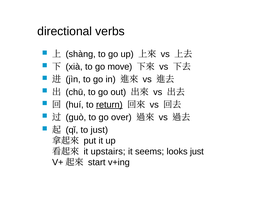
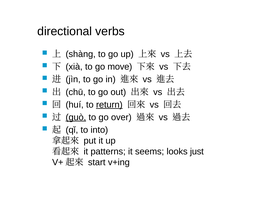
guò underline: none -> present
to just: just -> into
upstairs: upstairs -> patterns
